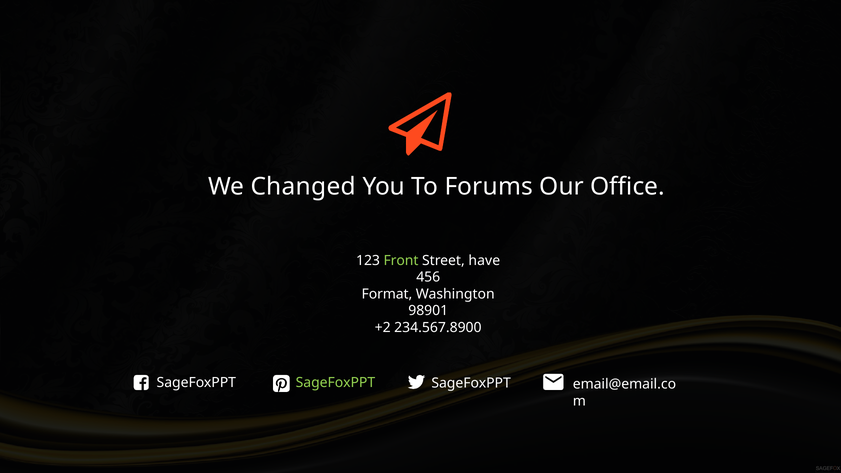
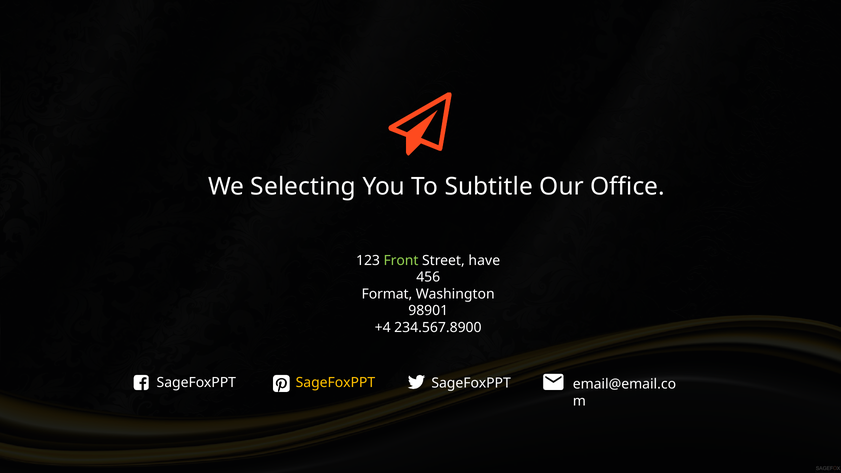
Changed: Changed -> Selecting
Forums: Forums -> Subtitle
+2: +2 -> +4
SageFoxPPT at (335, 383) colour: light green -> yellow
